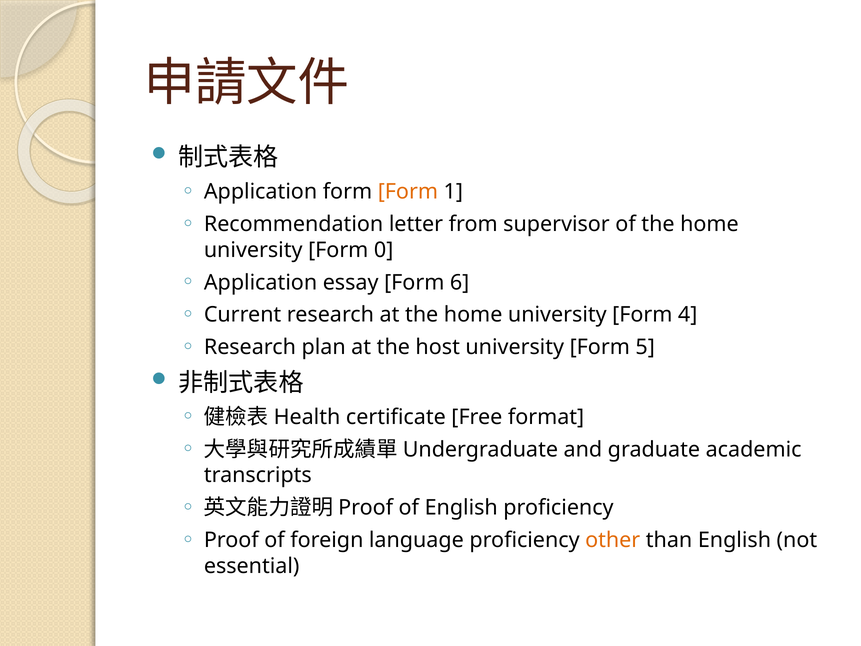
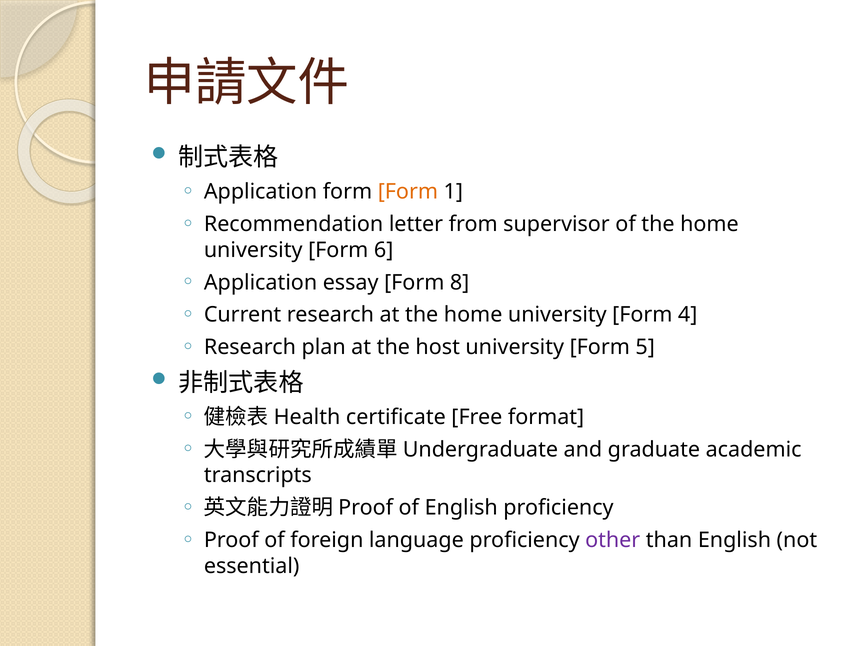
0: 0 -> 6
6: 6 -> 8
other colour: orange -> purple
